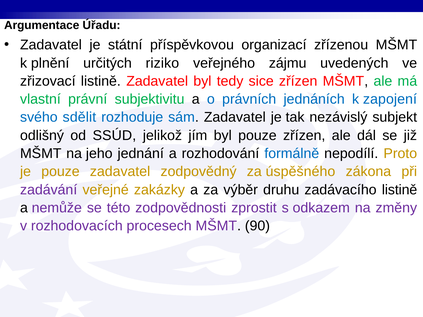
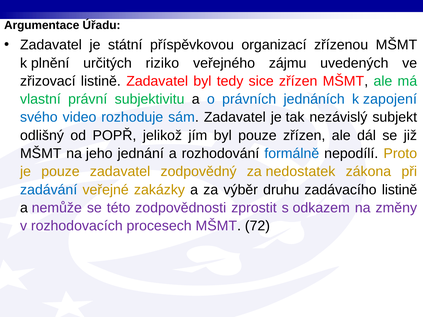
sdělit: sdělit -> video
SSÚD: SSÚD -> POPŘ
úspěšného: úspěšného -> nedostatek
zadávání colour: purple -> blue
90: 90 -> 72
